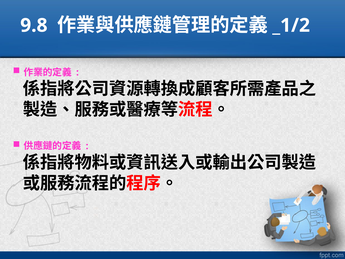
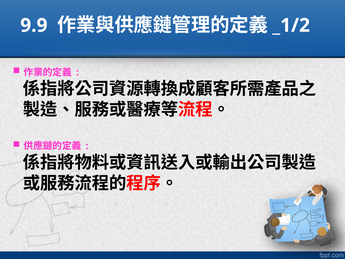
9.8: 9.8 -> 9.9
